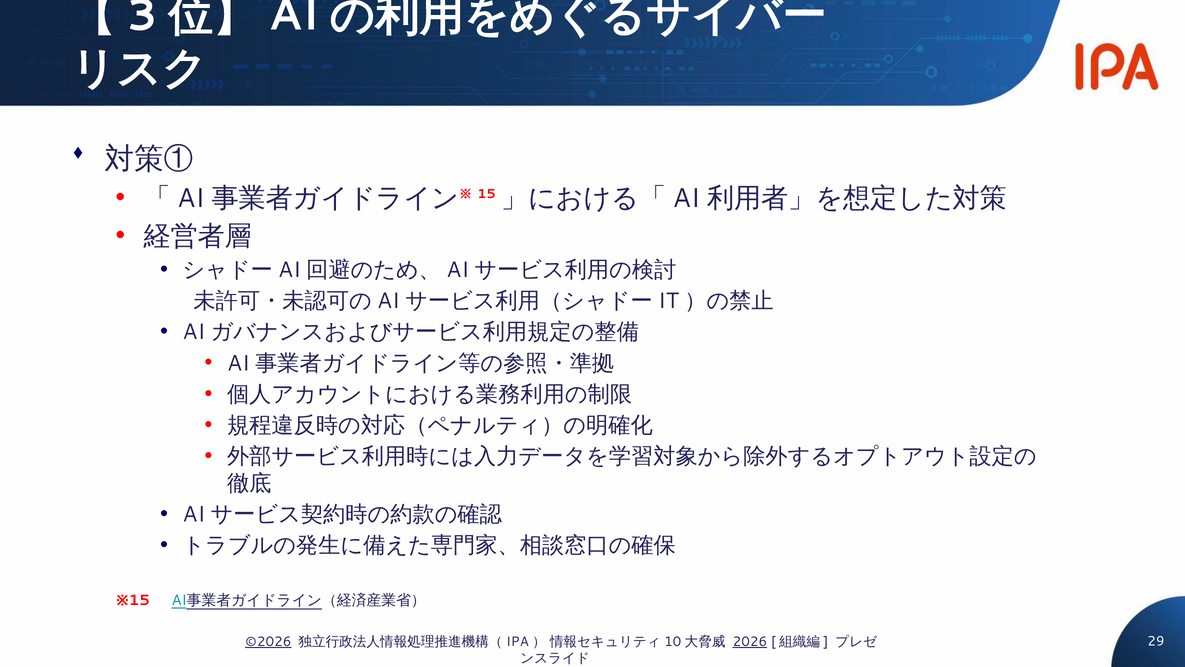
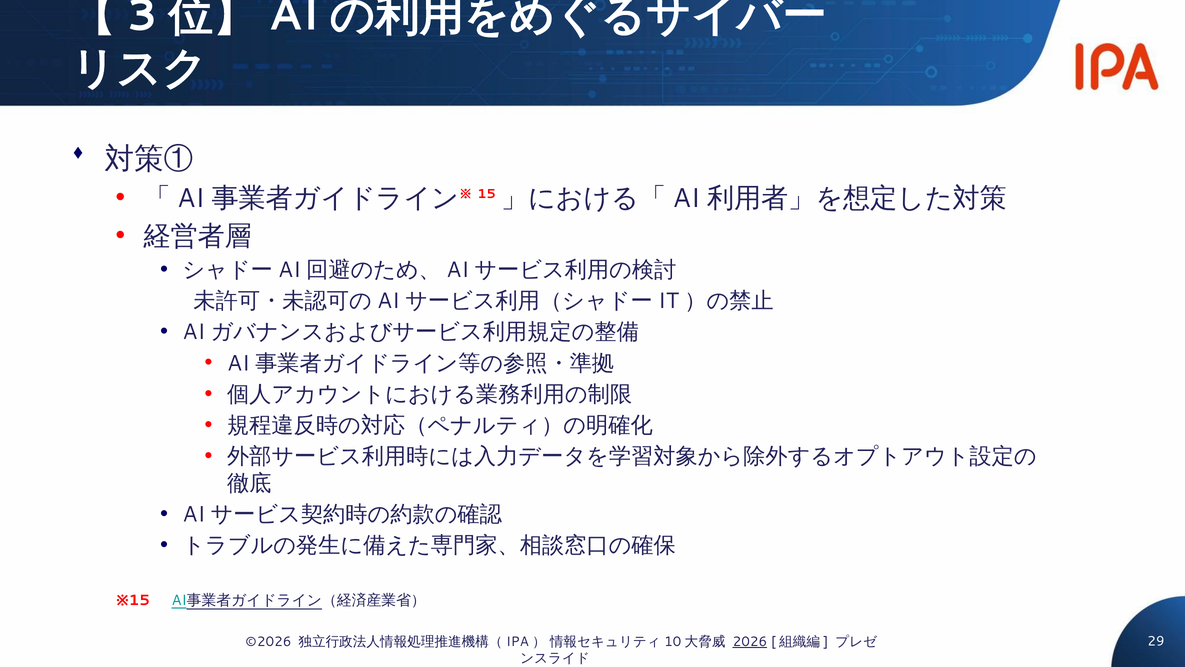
©2026 underline: present -> none
